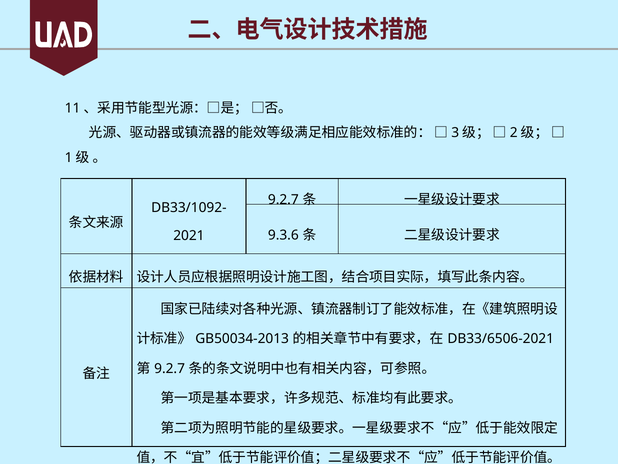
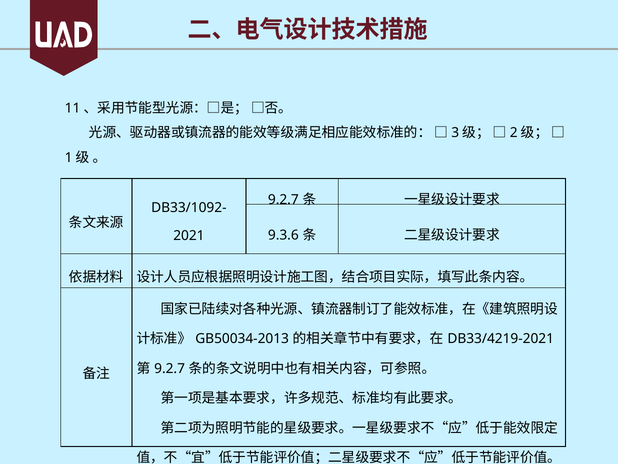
DB33/6506-2021: DB33/6506-2021 -> DB33/4219-2021
